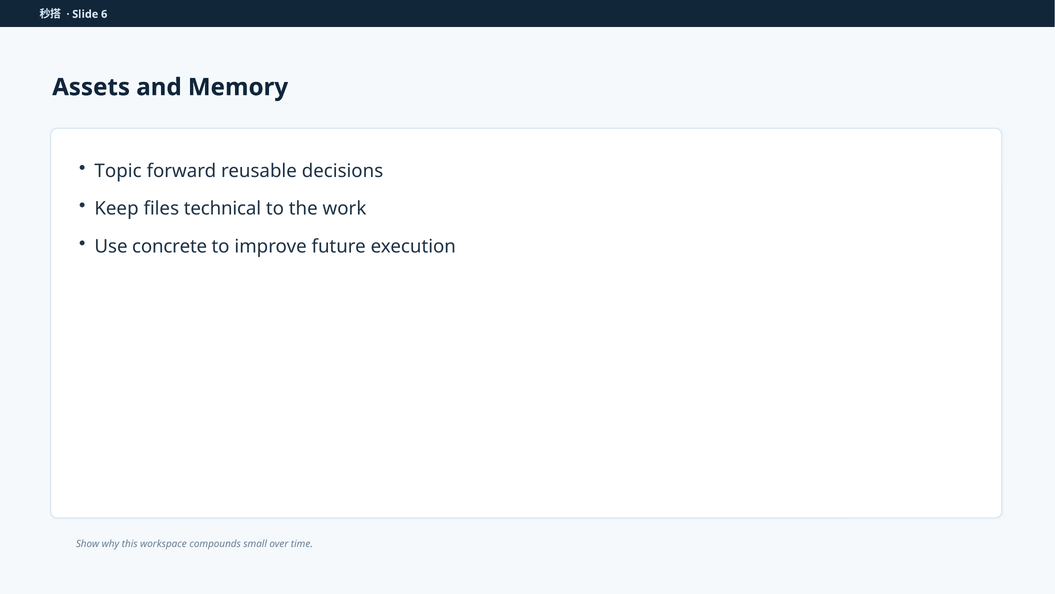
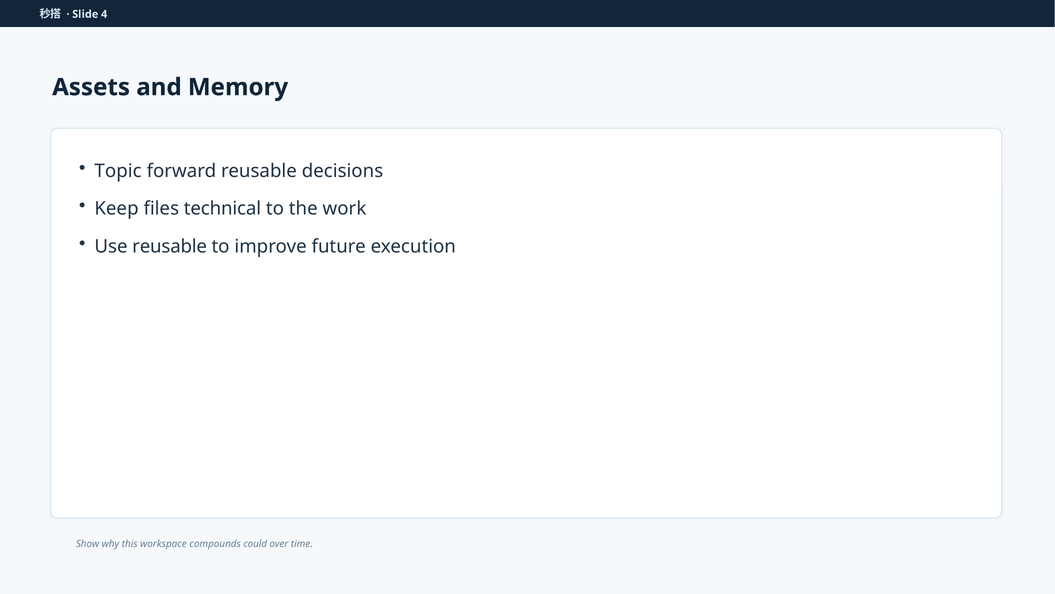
6: 6 -> 4
Use concrete: concrete -> reusable
small: small -> could
